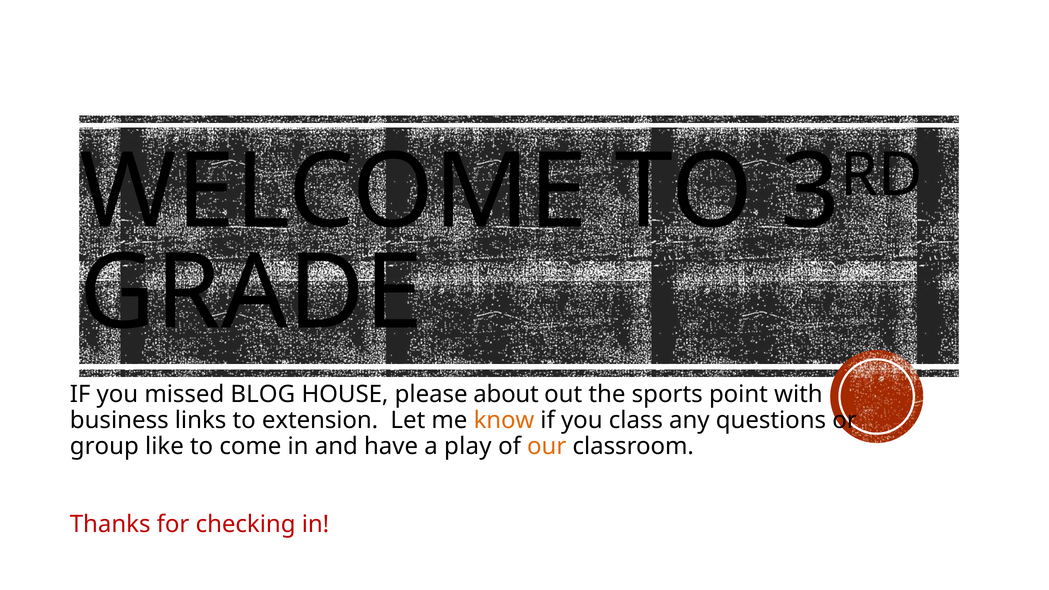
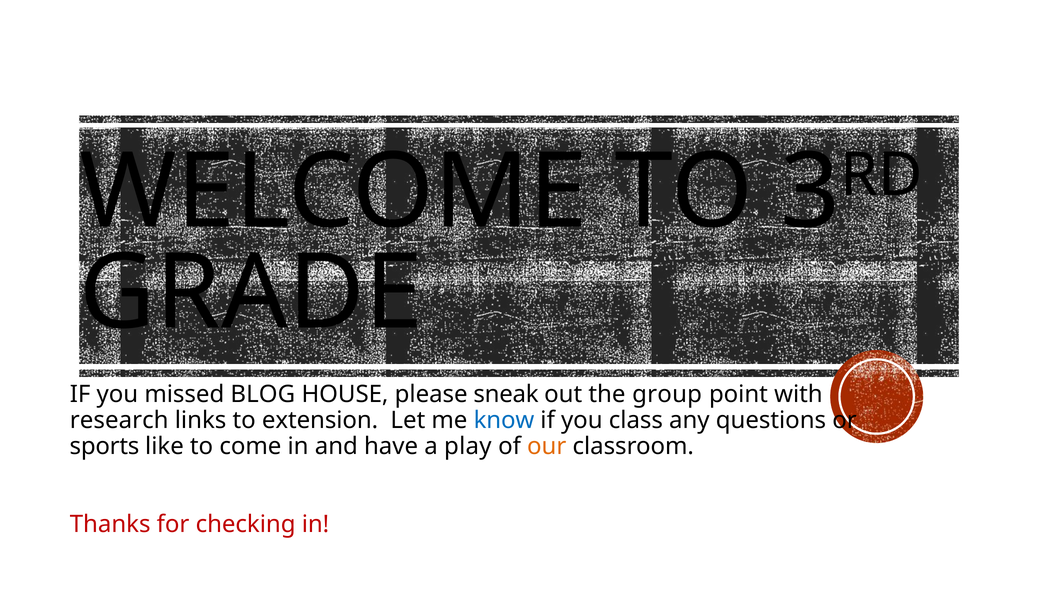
about: about -> sneak
sports: sports -> group
business: business -> research
know colour: orange -> blue
group: group -> sports
